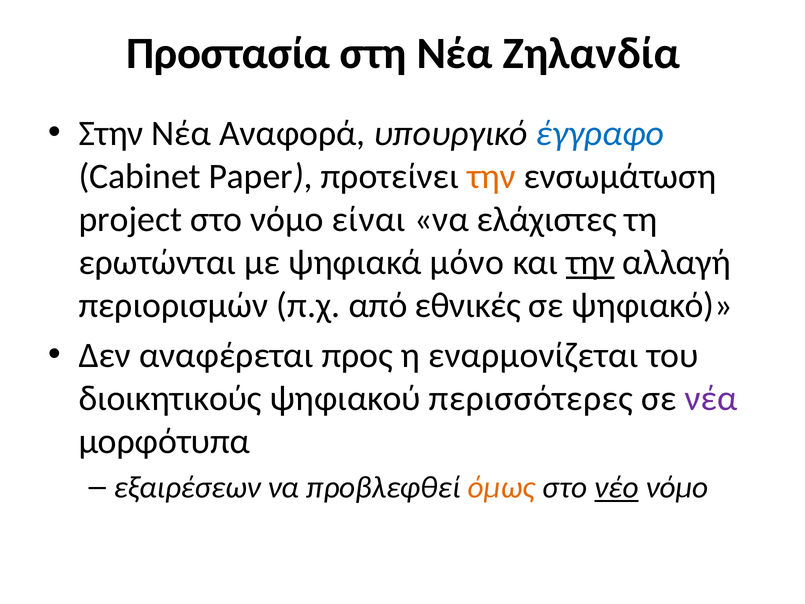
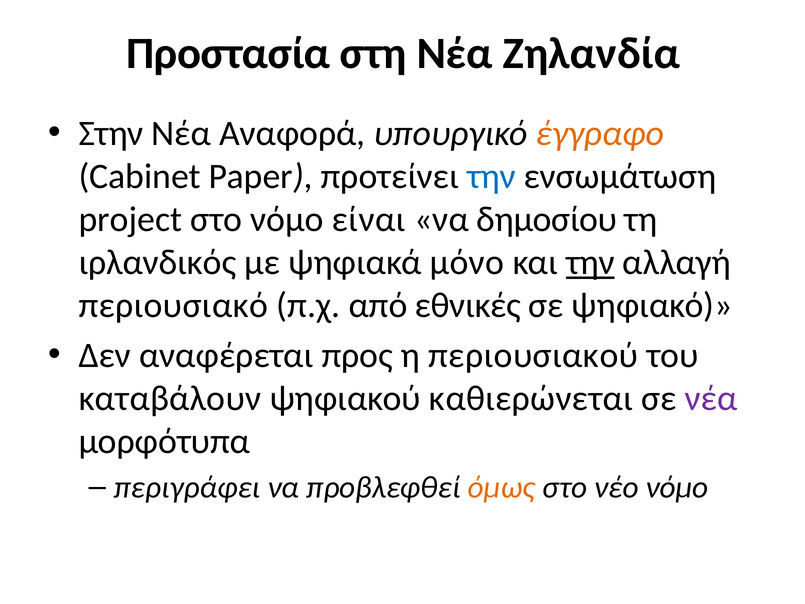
έγγραφο colour: blue -> orange
την at (491, 176) colour: orange -> blue
ελάχιστες: ελάχιστες -> δημοσίου
ερωτώνται: ερωτώνται -> ιρλανδικός
περιορισμών: περιορισμών -> περιουσιακό
εναρμονίζεται: εναρμονίζεται -> περιουσιακού
διοικητικούς: διοικητικούς -> καταβάλουν
περισσότερες: περισσότερες -> καθιερώνεται
εξαιρέσεων: εξαιρέσεων -> περιγράφει
νέο underline: present -> none
